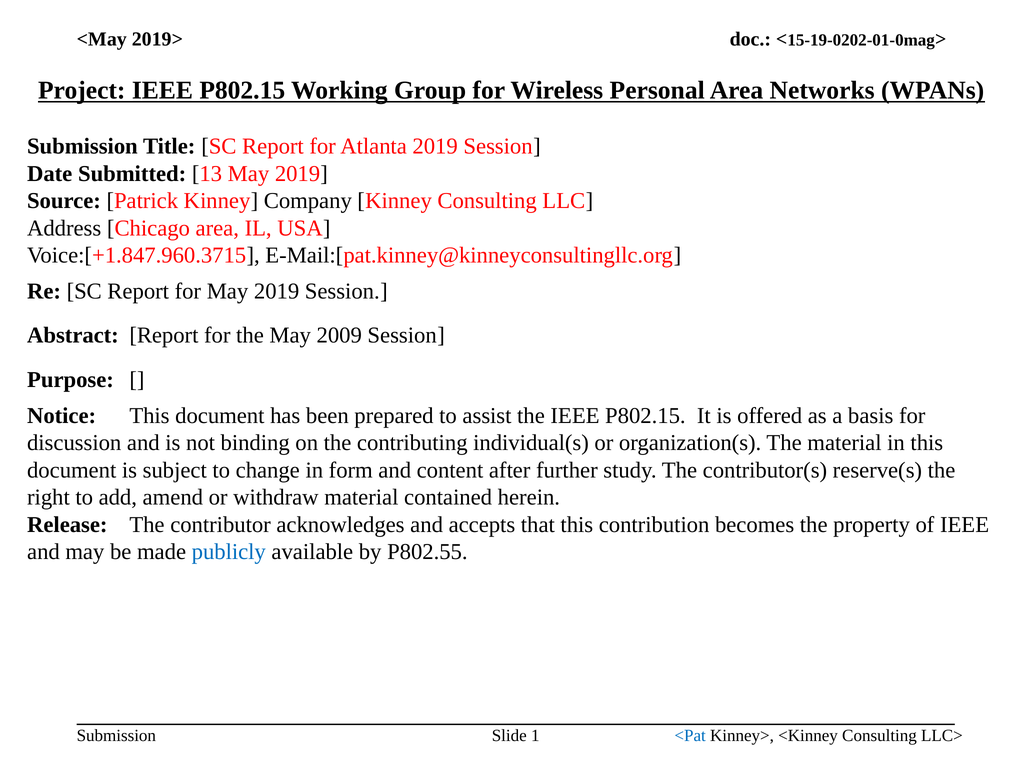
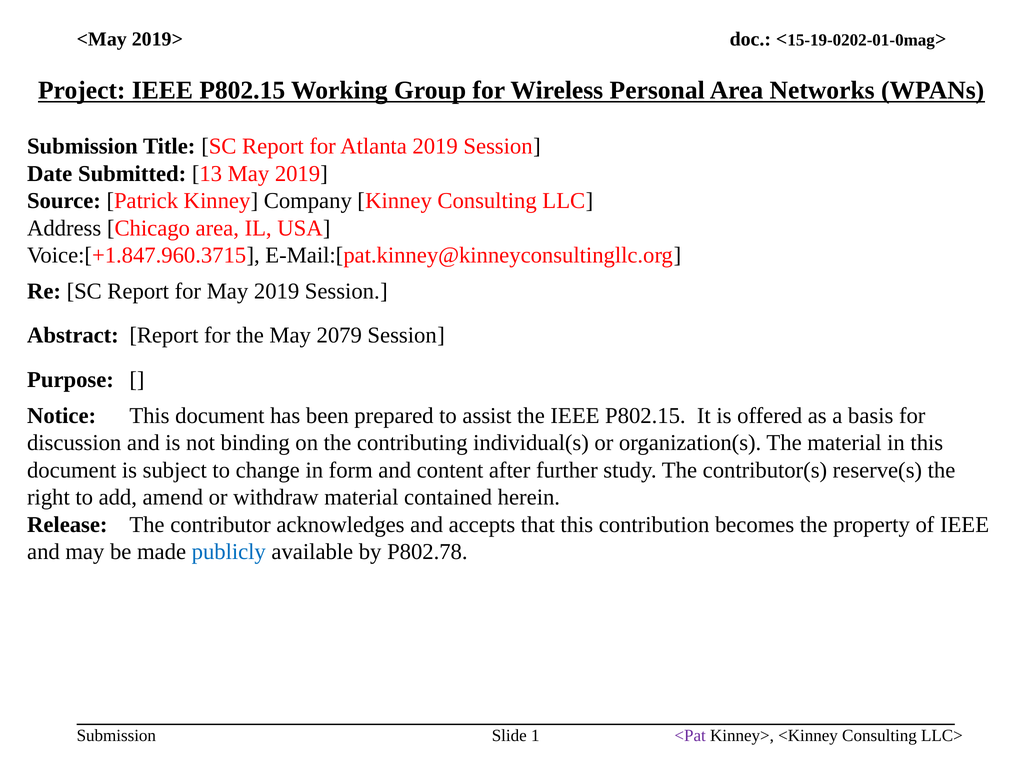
2009: 2009 -> 2079
P802.55: P802.55 -> P802.78
<Pat colour: blue -> purple
